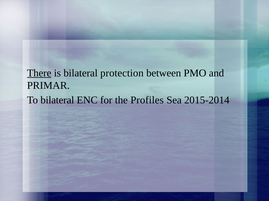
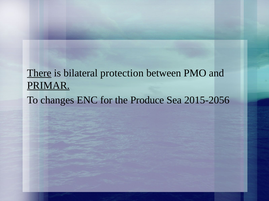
PRIMAR underline: none -> present
To bilateral: bilateral -> changes
Profiles: Profiles -> Produce
2015-2014: 2015-2014 -> 2015-2056
